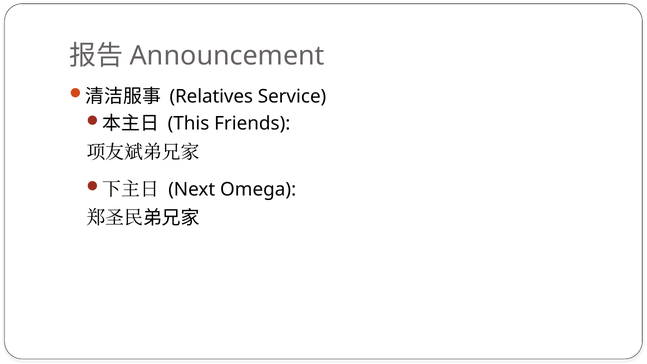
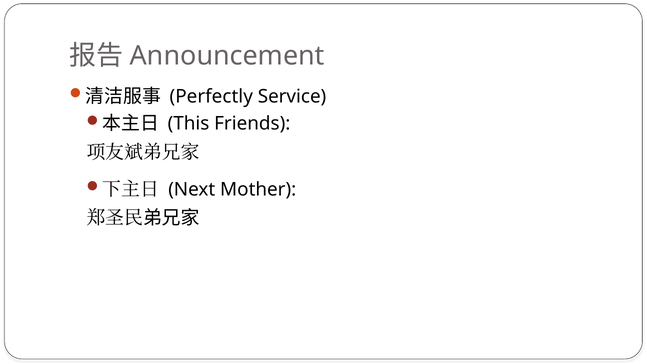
Relatives: Relatives -> Perfectly
Omega: Omega -> Mother
